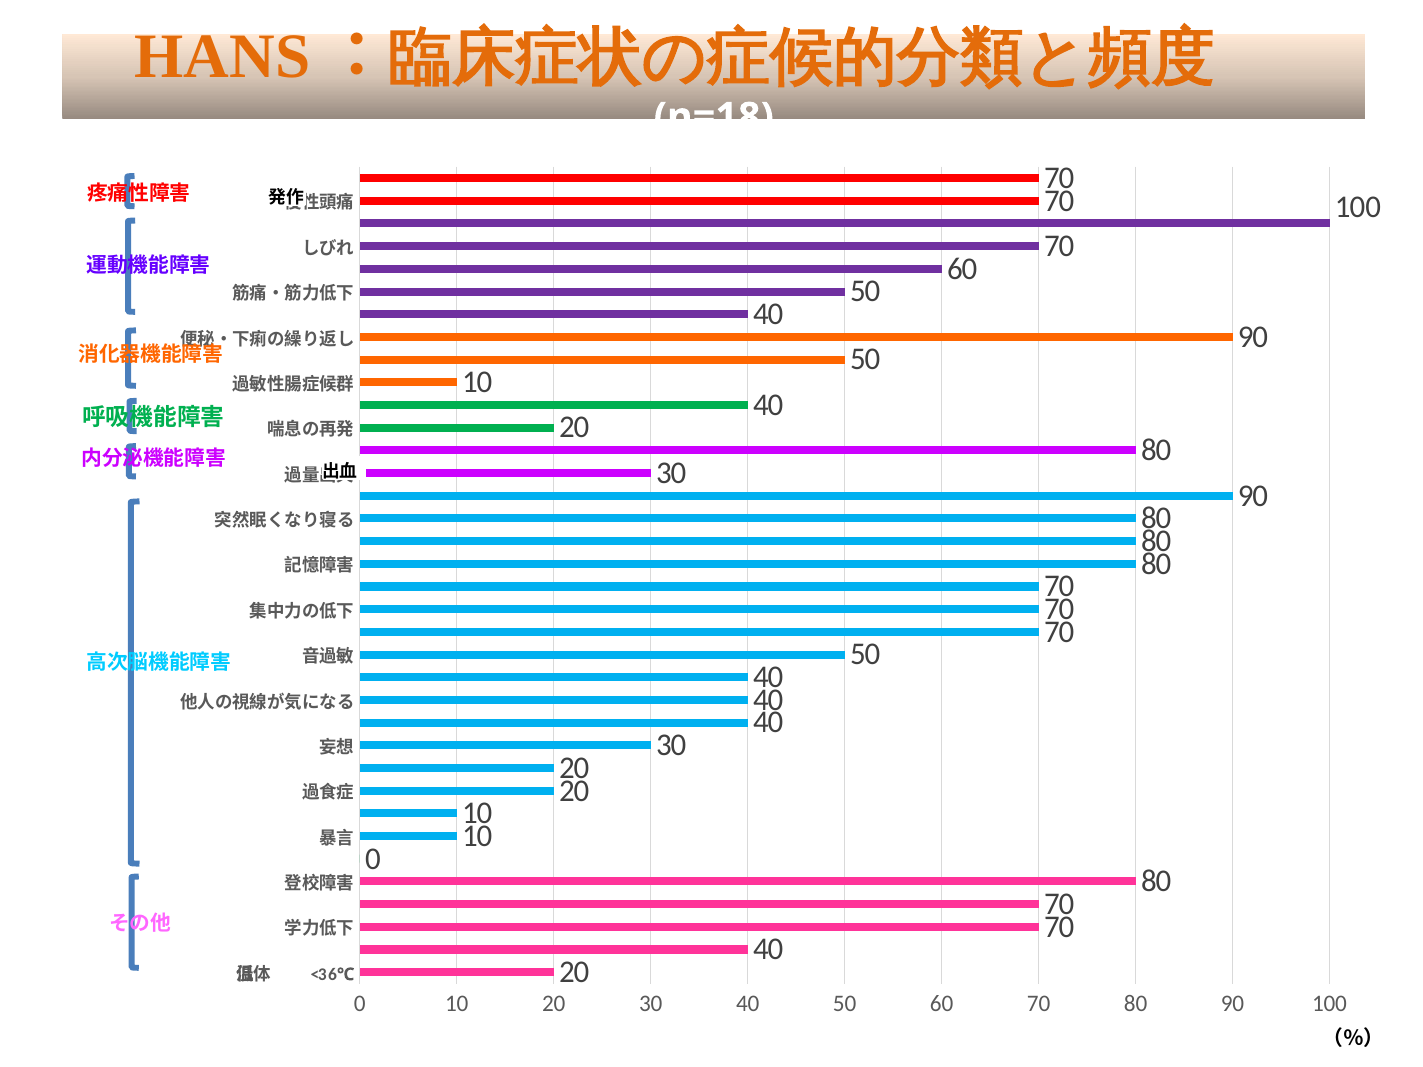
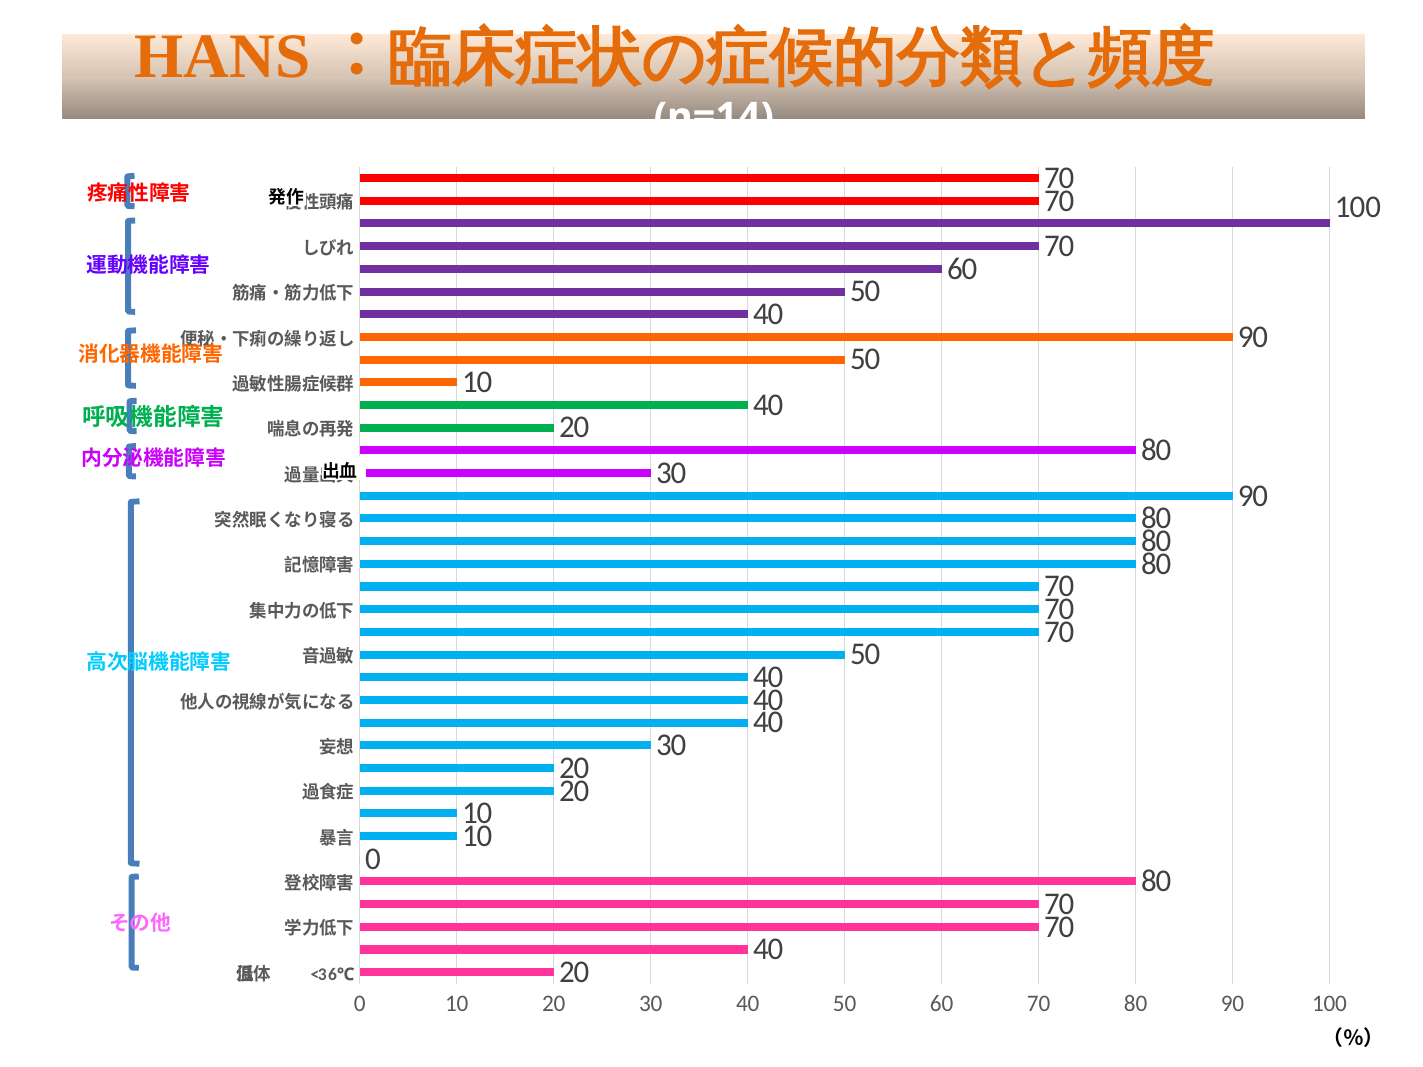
n=18: n=18 -> n=14
